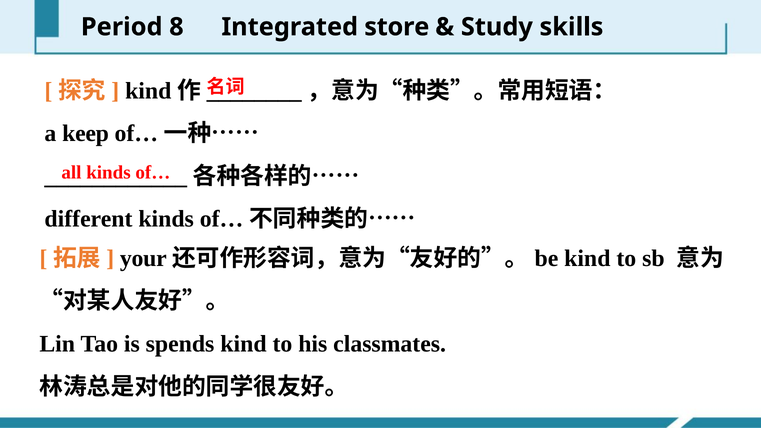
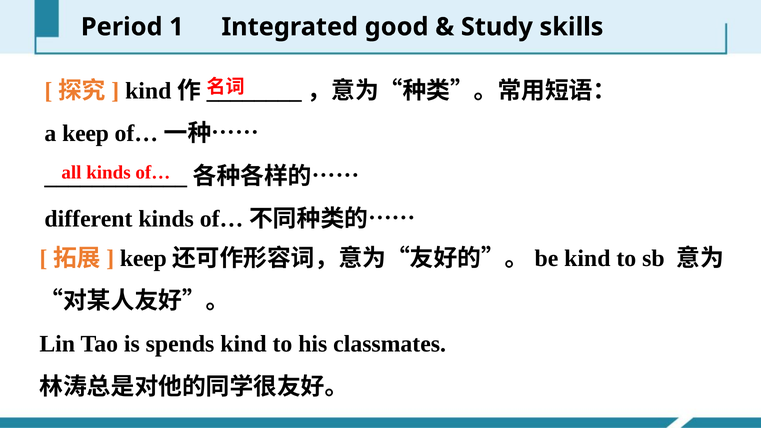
8: 8 -> 1
store: store -> good
your at (143, 258): your -> keep
